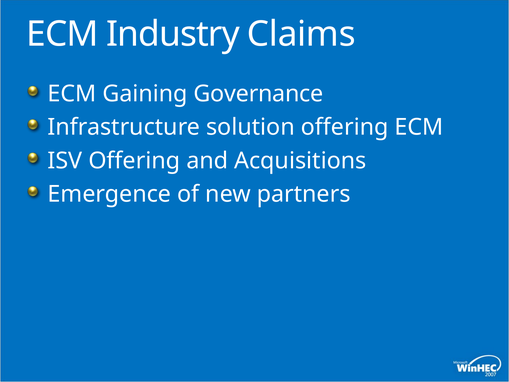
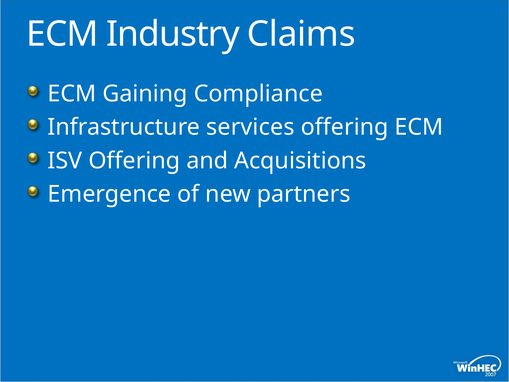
Governance: Governance -> Compliance
solution: solution -> services
